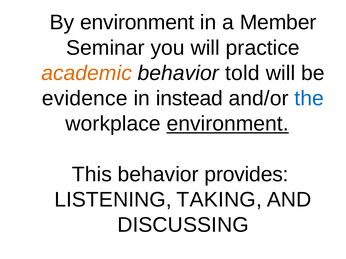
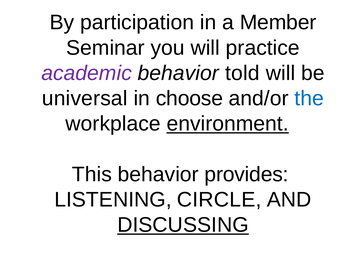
By environment: environment -> participation
academic colour: orange -> purple
evidence: evidence -> universal
instead: instead -> choose
TAKING: TAKING -> CIRCLE
DISCUSSING underline: none -> present
